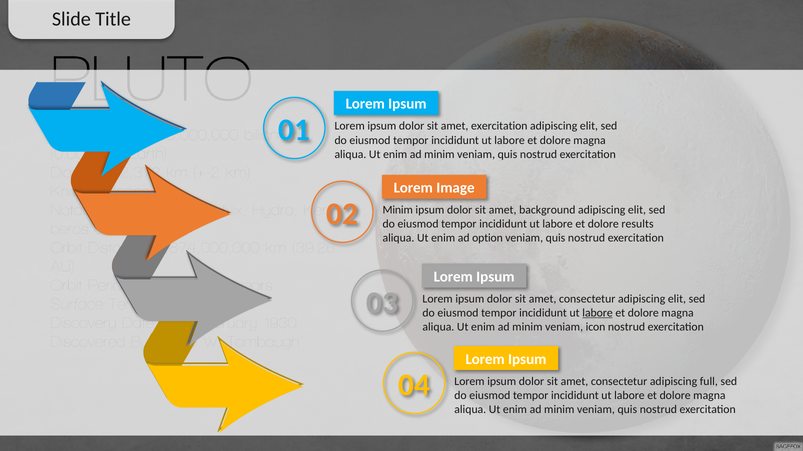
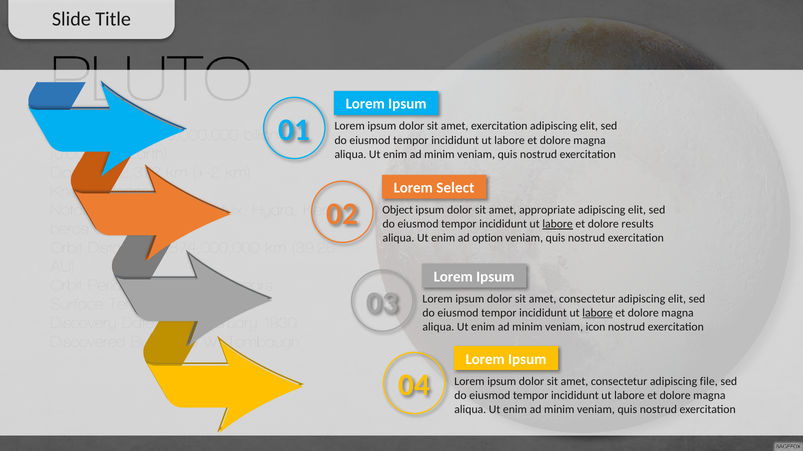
Image: Image -> Select
02 Minim: Minim -> Object
background: background -> appropriate
labore at (558, 224) underline: none -> present
full: full -> file
